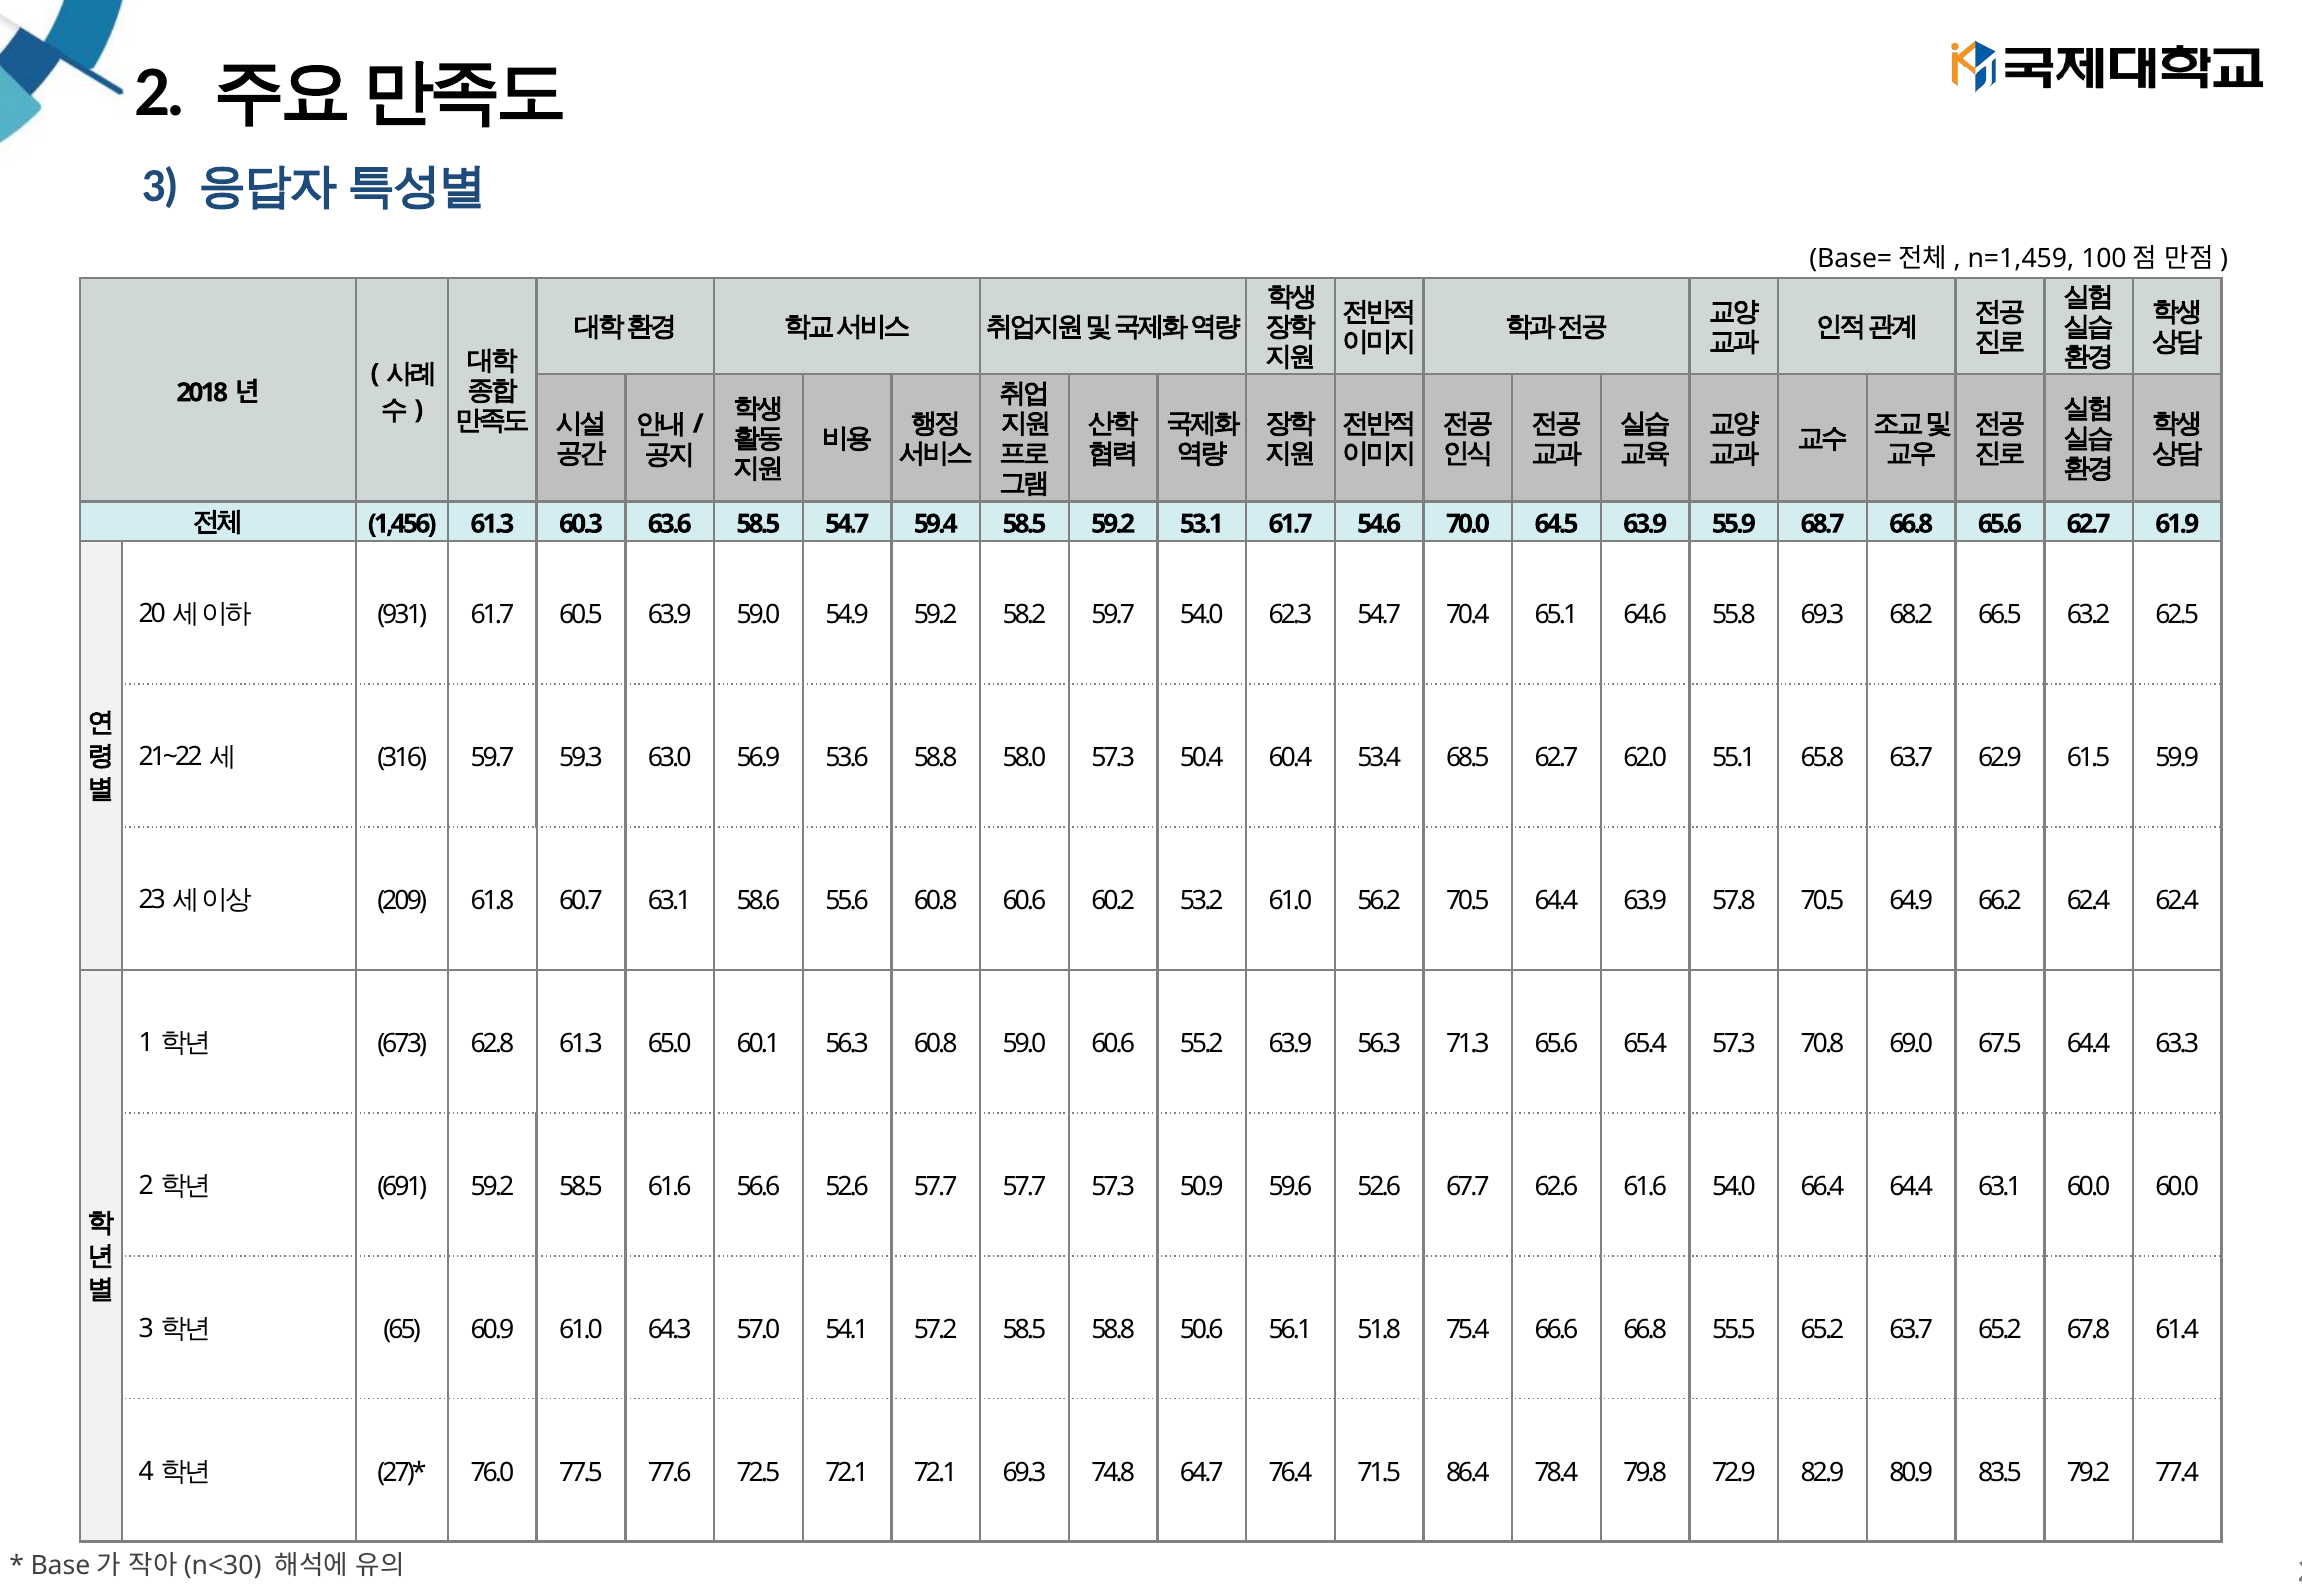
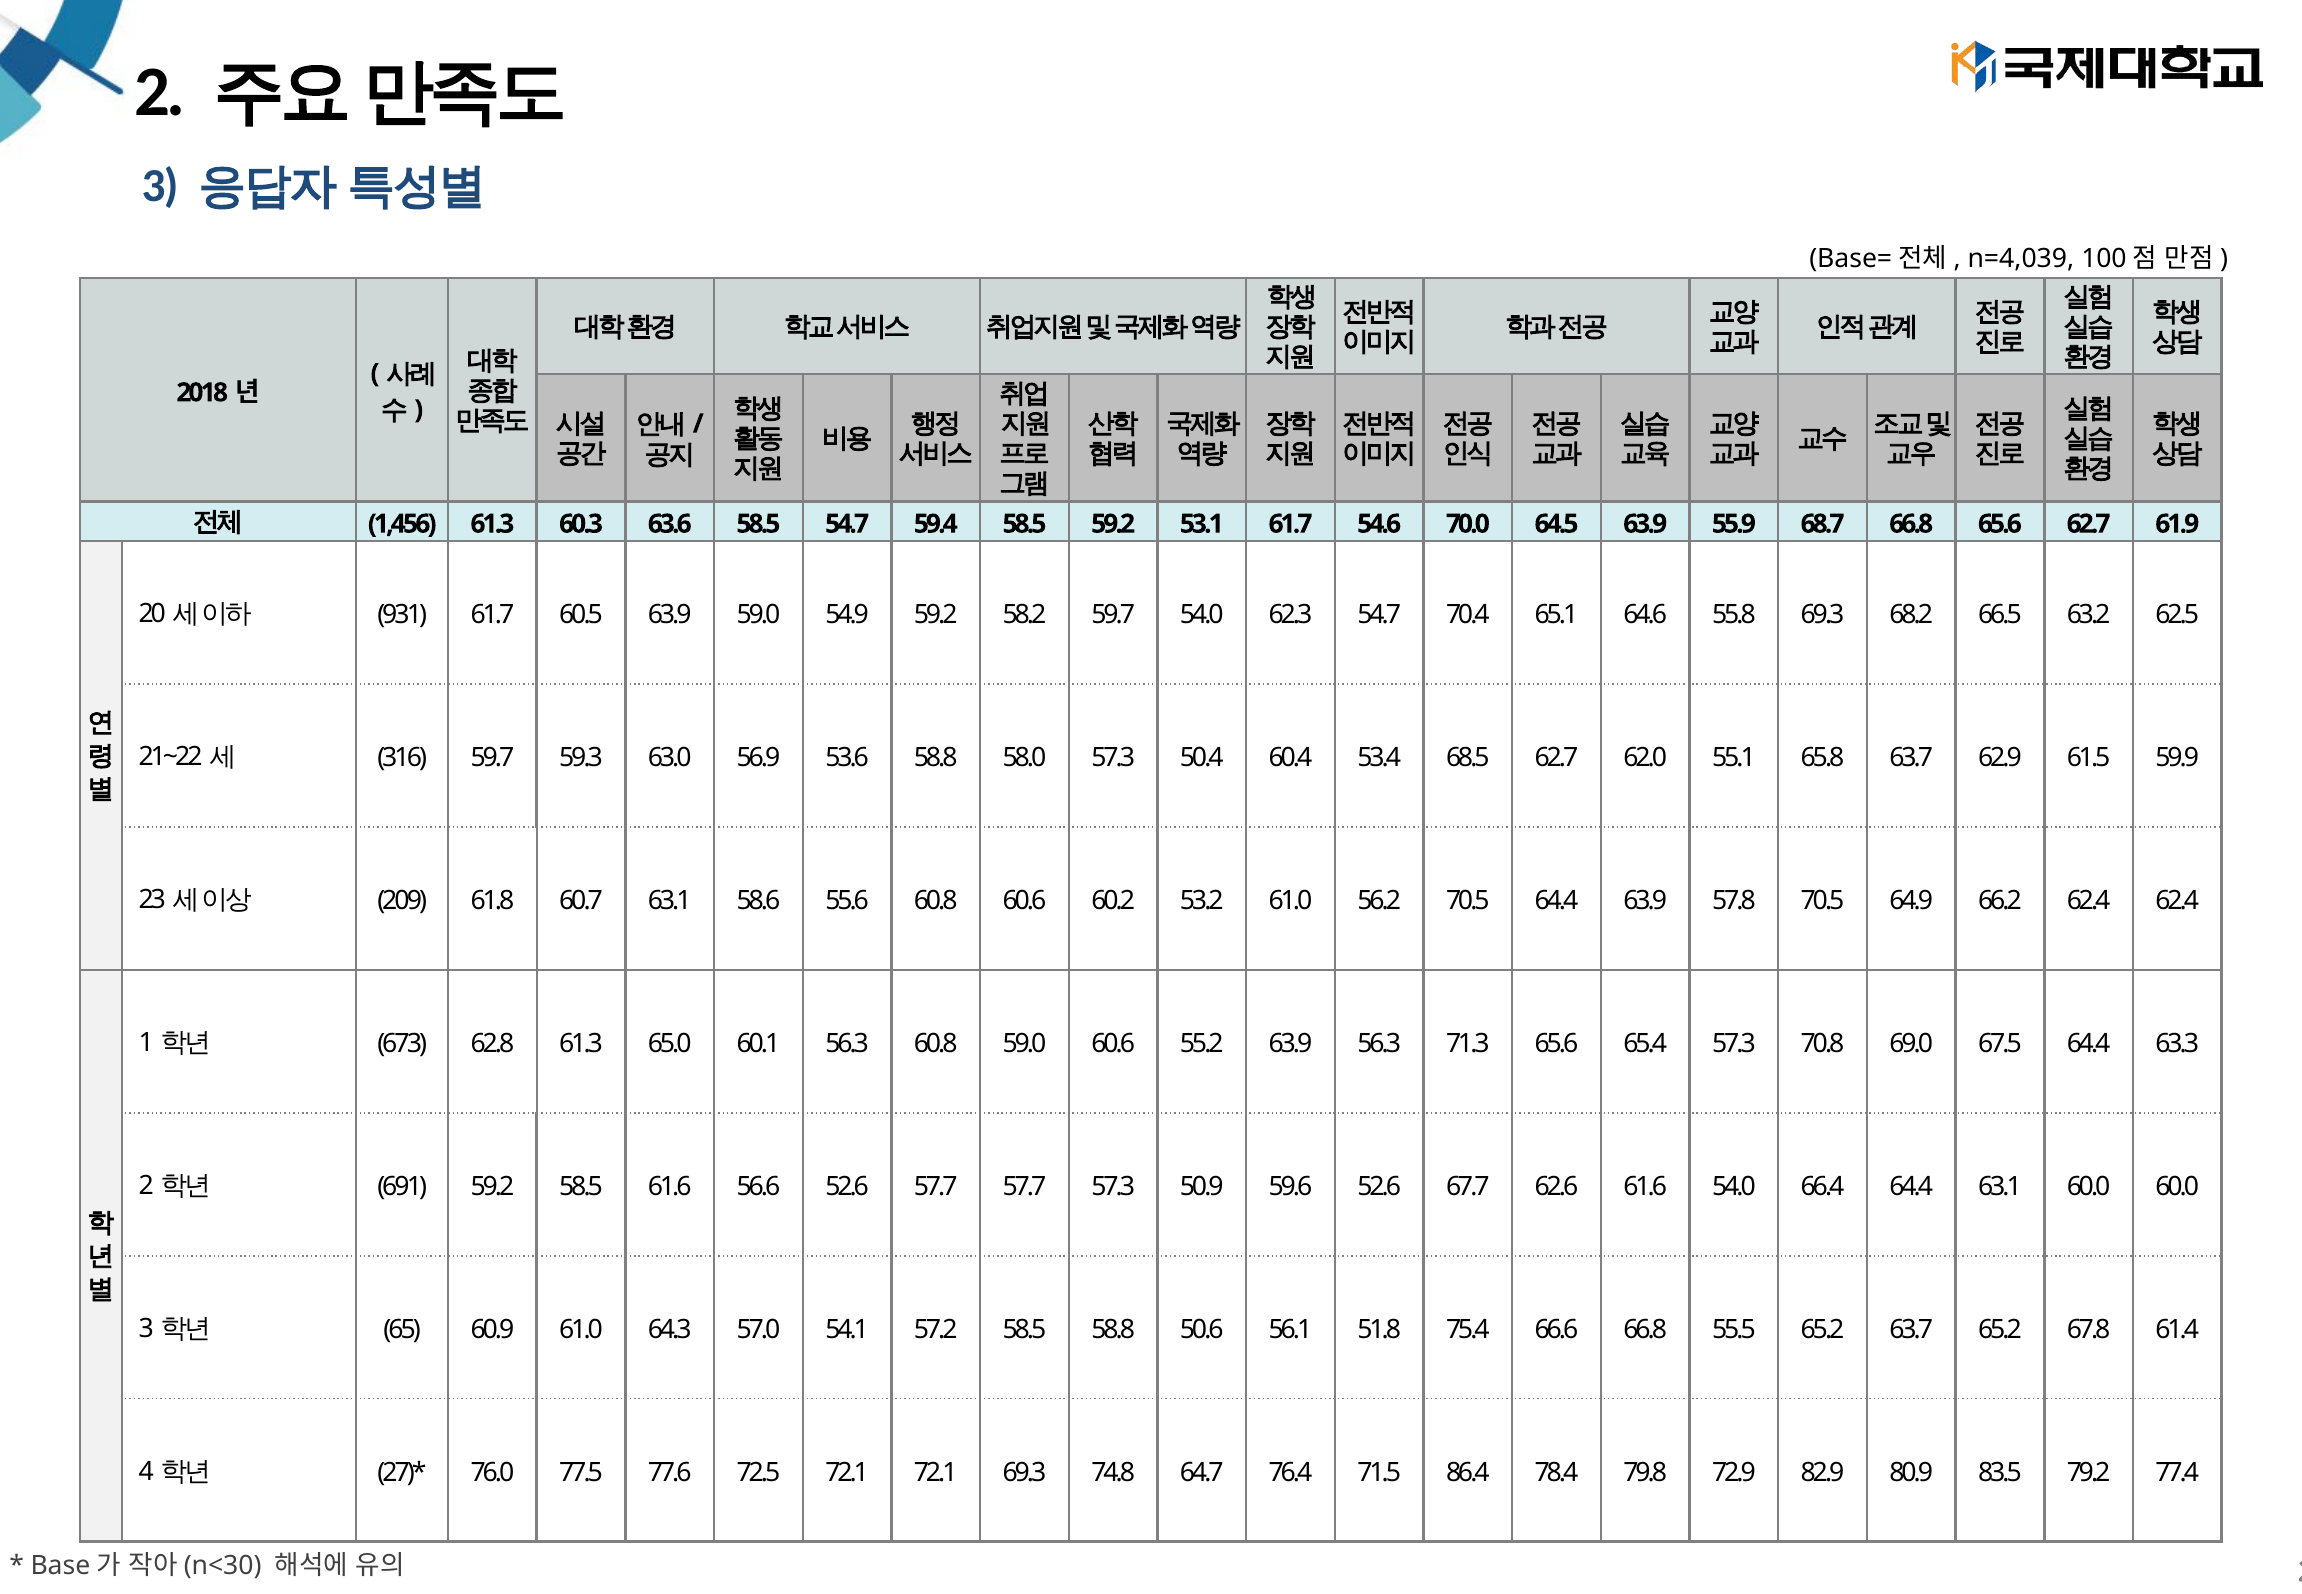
n=1,459: n=1,459 -> n=4,039
